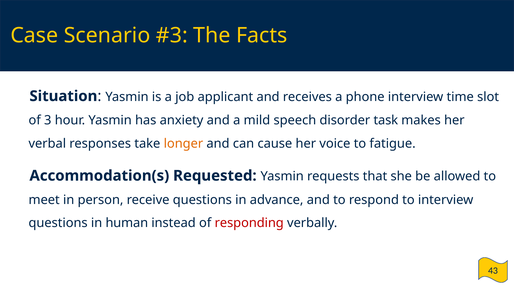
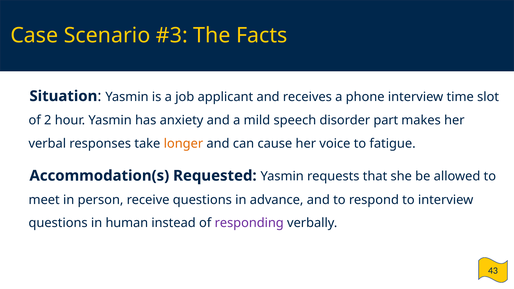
3: 3 -> 2
task: task -> part
responding colour: red -> purple
